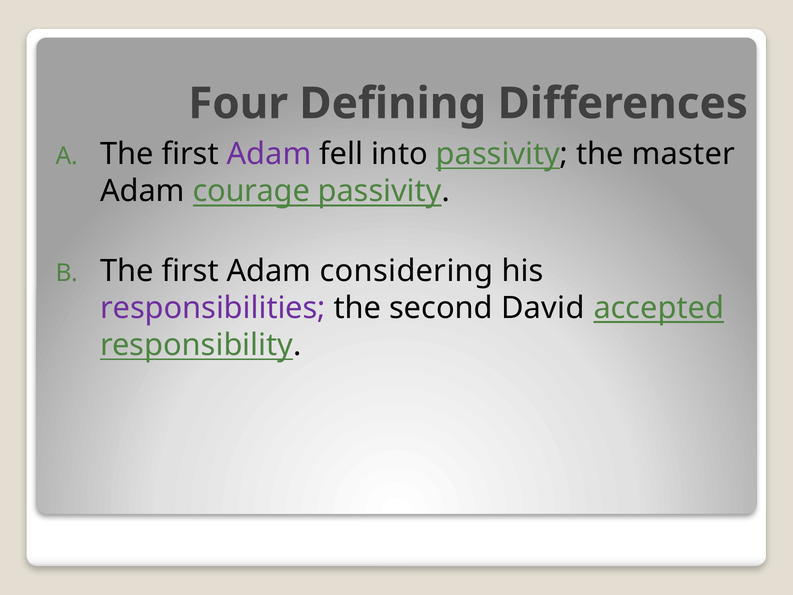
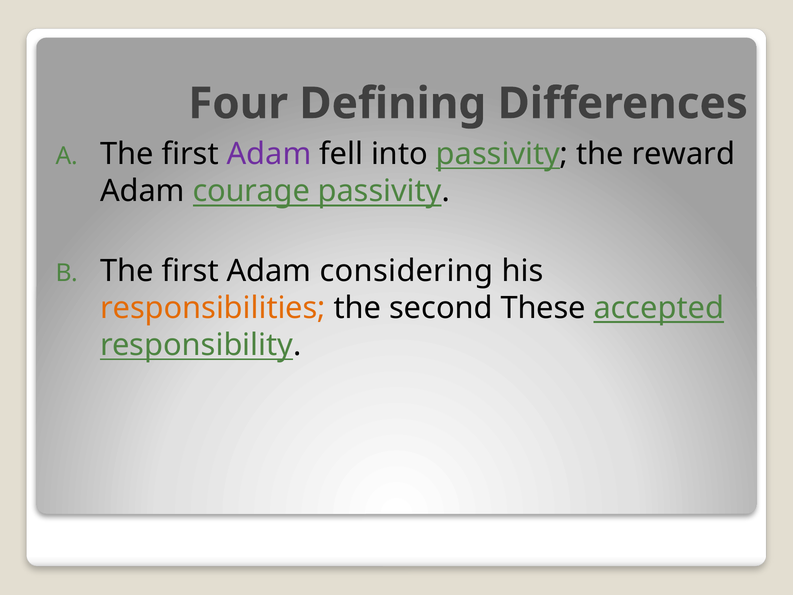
master: master -> reward
responsibilities colour: purple -> orange
David: David -> These
